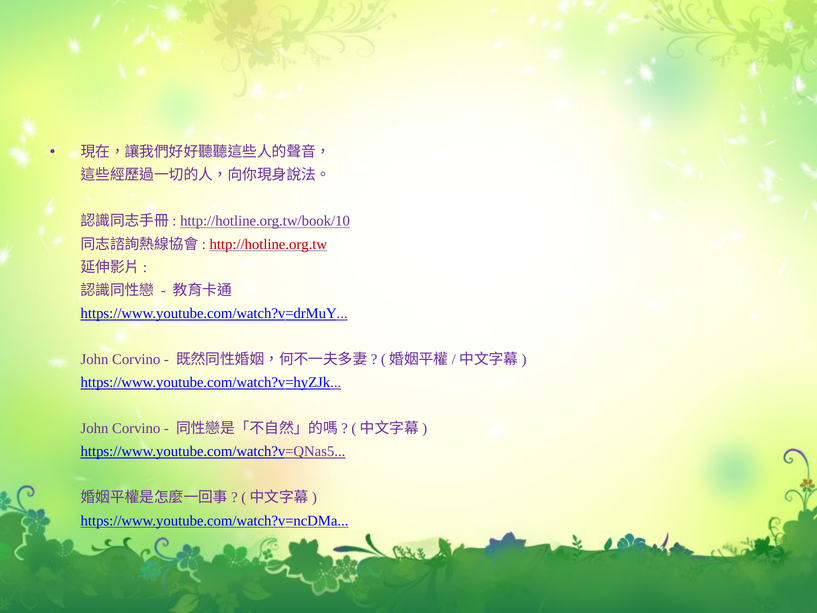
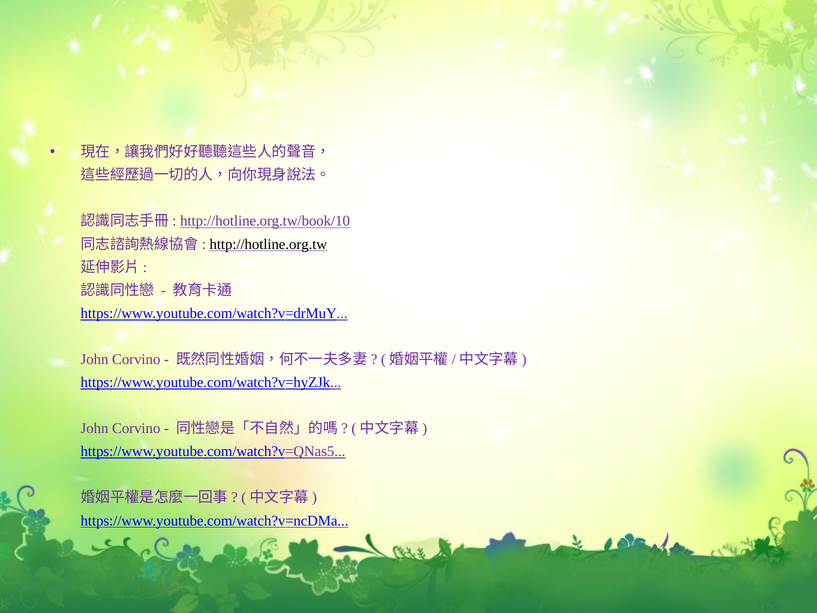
http://hotline.org.tw colour: red -> black
